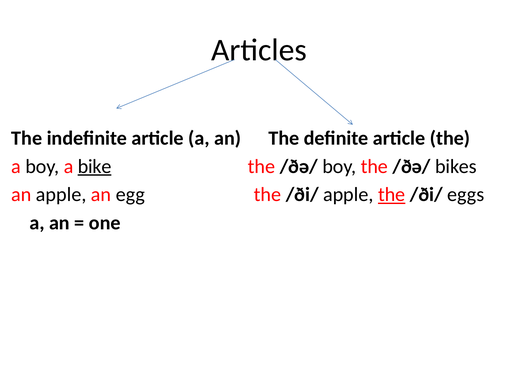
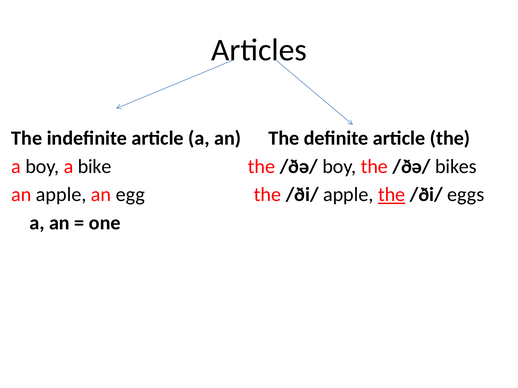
bike underline: present -> none
